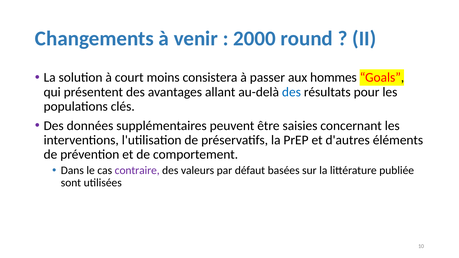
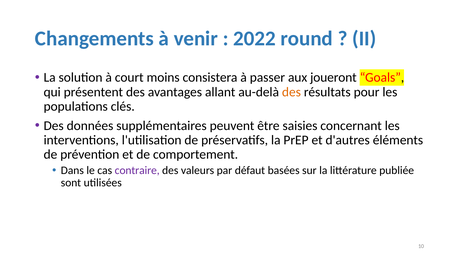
2000: 2000 -> 2022
hommes: hommes -> joueront
des at (291, 92) colour: blue -> orange
